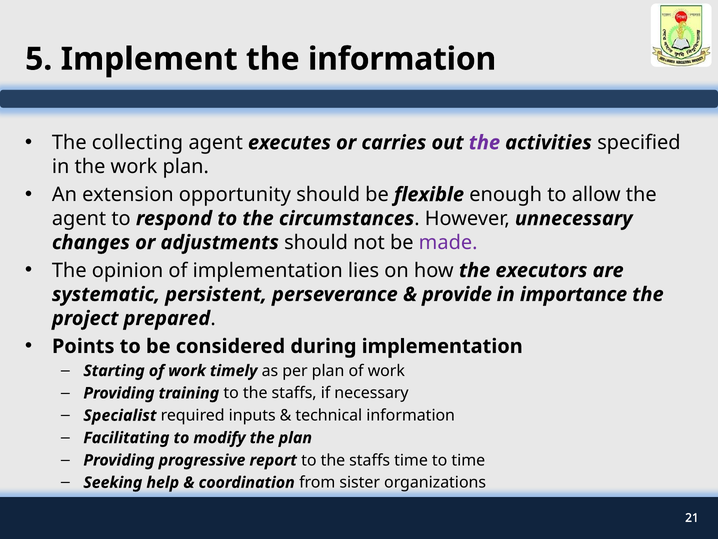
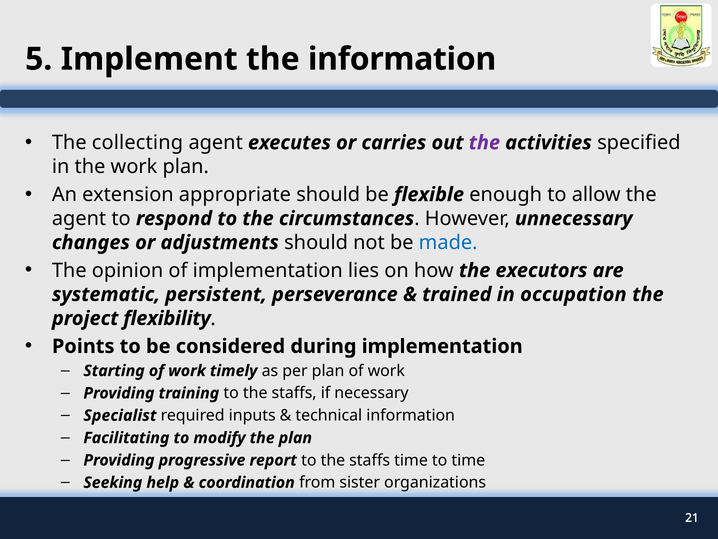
opportunity: opportunity -> appropriate
made colour: purple -> blue
provide: provide -> trained
importance: importance -> occupation
prepared: prepared -> flexibility
